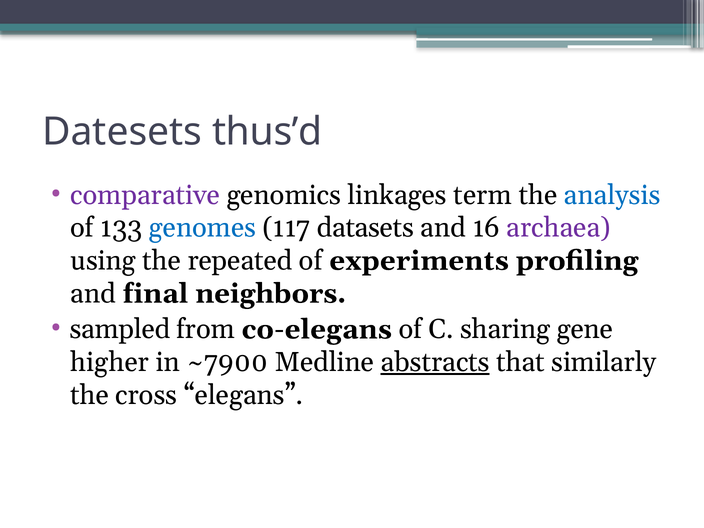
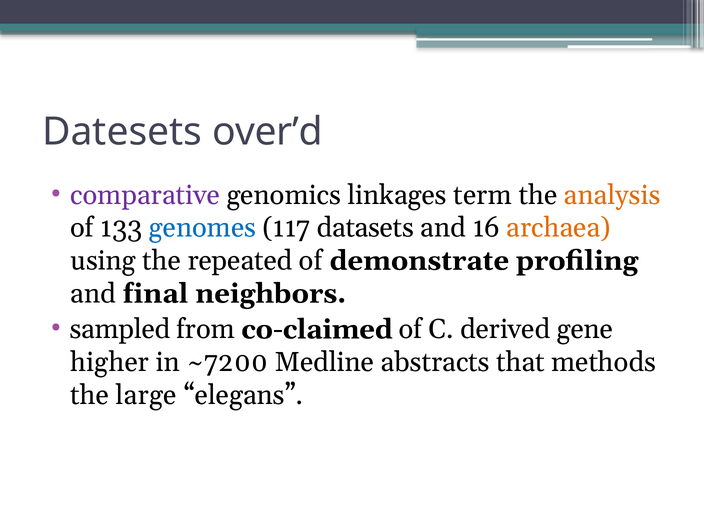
thus’d: thus’d -> over’d
analysis colour: blue -> orange
archaea colour: purple -> orange
experiments: experiments -> demonstrate
co-elegans: co-elegans -> co-claimed
sharing: sharing -> derived
~7900: ~7900 -> ~7200
abstracts underline: present -> none
similarly: similarly -> methods
cross: cross -> large
